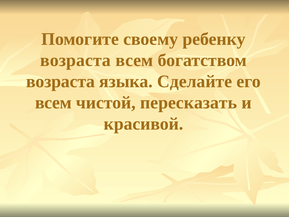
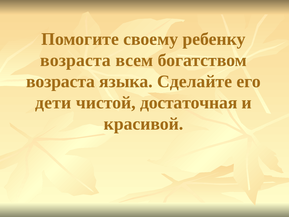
всем at (53, 103): всем -> дети
пересказать: пересказать -> достаточная
